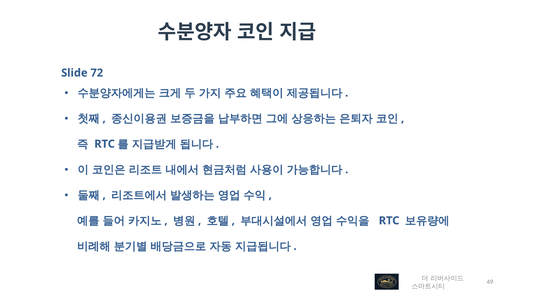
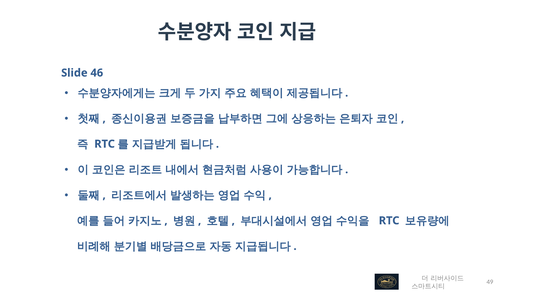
72: 72 -> 46
